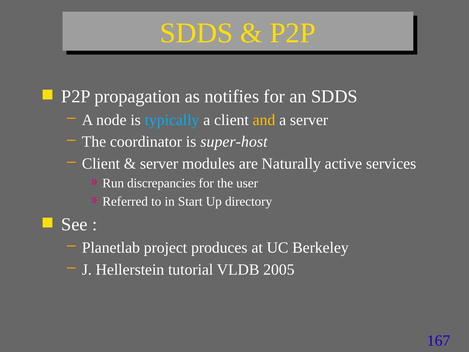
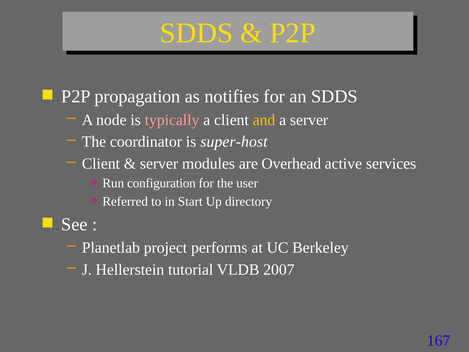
typically colour: light blue -> pink
Naturally: Naturally -> Overhead
discrepancies: discrepancies -> configuration
produces: produces -> performs
2005: 2005 -> 2007
